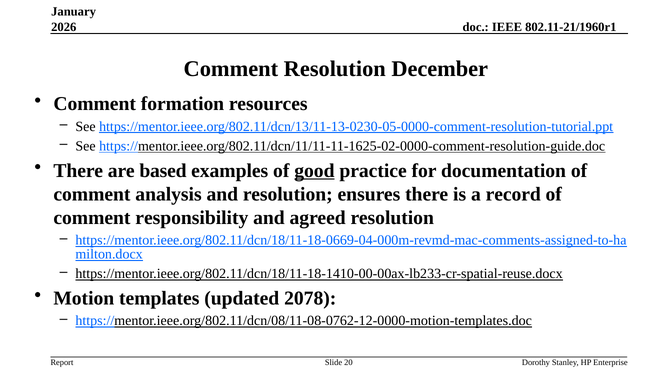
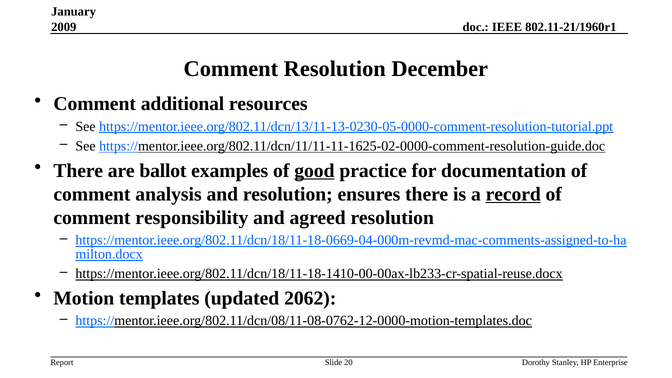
2026: 2026 -> 2009
formation: formation -> additional
based: based -> ballot
record underline: none -> present
2078: 2078 -> 2062
